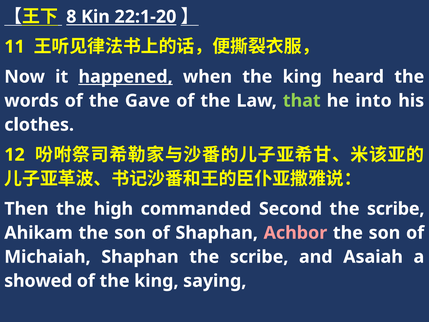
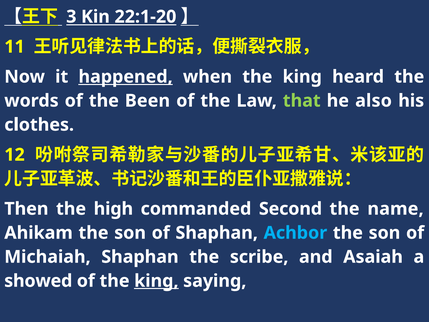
8: 8 -> 3
Gave: Gave -> Been
into: into -> also
scribe at (396, 209): scribe -> name
Achbor colour: pink -> light blue
king at (156, 281) underline: none -> present
